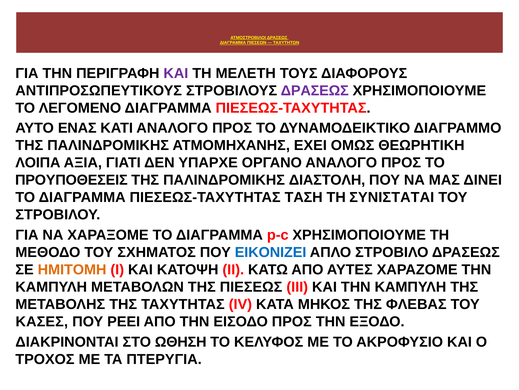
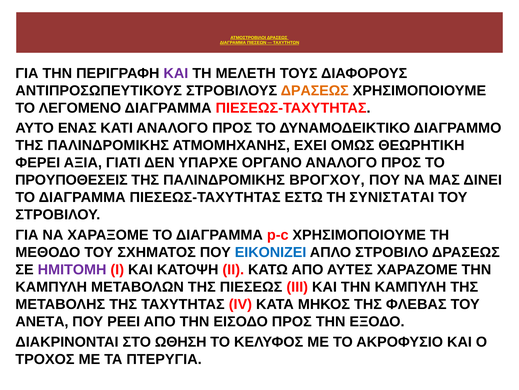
ΔΡΑΣΕΩΣ at (315, 90) colour: purple -> orange
ΛΟΙΠΑ: ΛΟΙΠΑ -> ΦΕΡΕΙ
ΔΙΑΣΤΟΛΗ: ΔΙΑΣΤΟΛΗ -> ΒΡΟΓΧΟΥ
ΤΑΣΗ: ΤΑΣΗ -> ΕΣΤΩ
ΗΜΙΤΟΜΗ colour: orange -> purple
ΚΑΣΕΣ: ΚΑΣΕΣ -> ΑΝΕΤΑ
